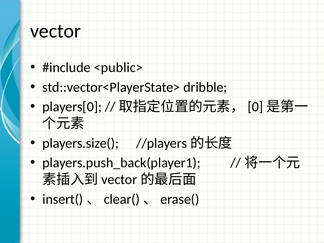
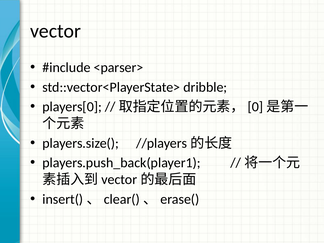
<public>: <public> -> <parser>
